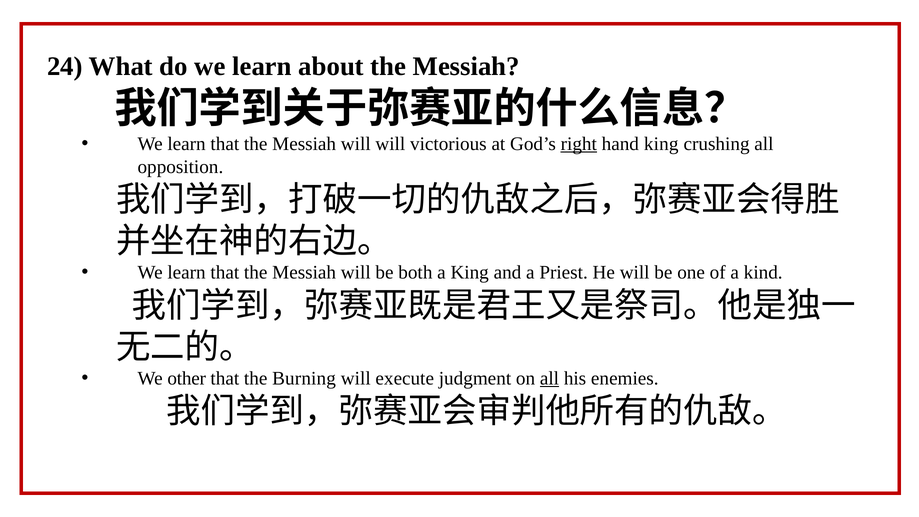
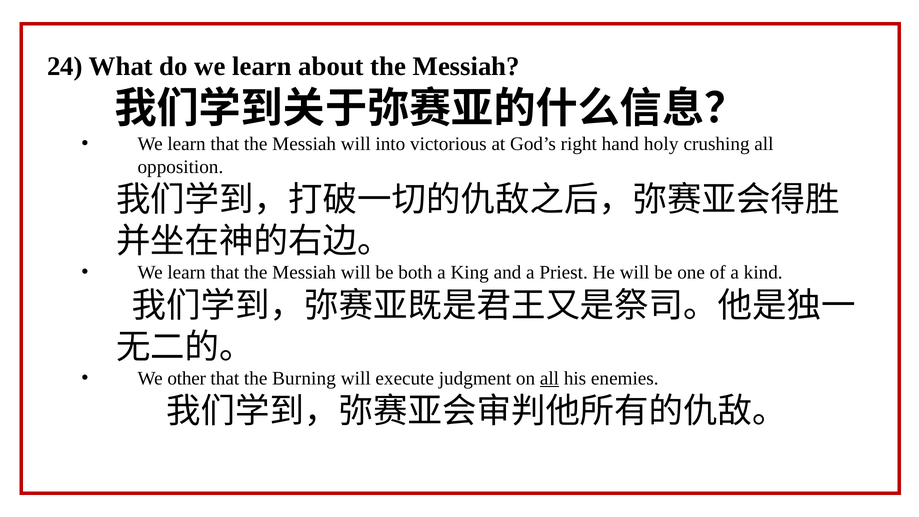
will will: will -> into
right underline: present -> none
hand king: king -> holy
